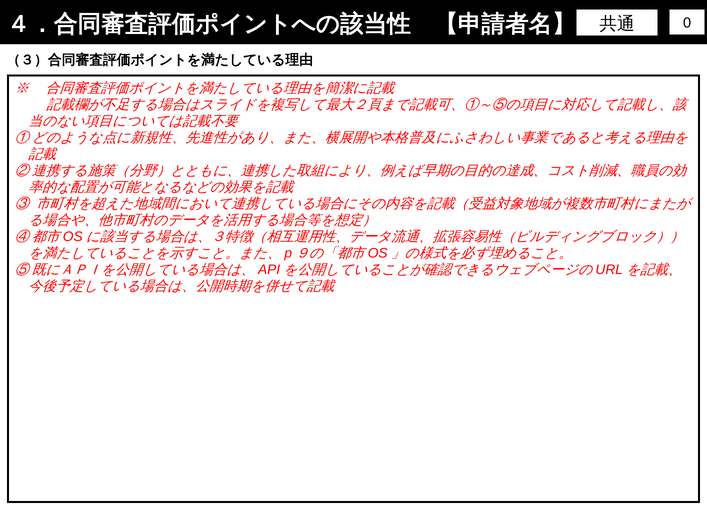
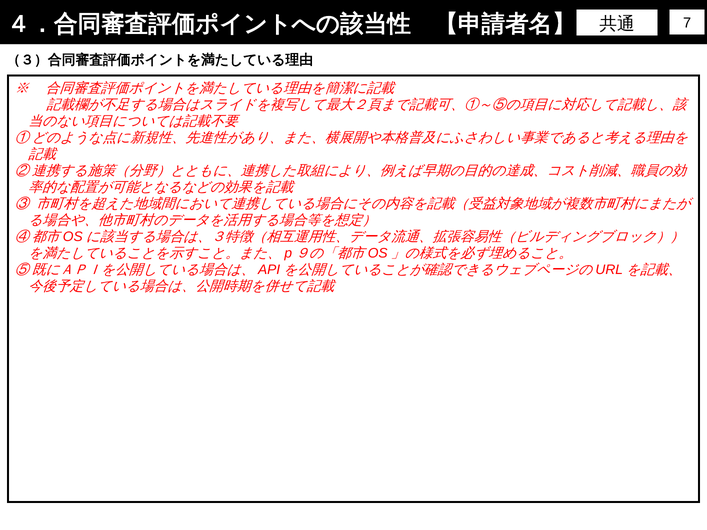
0: 0 -> 7
